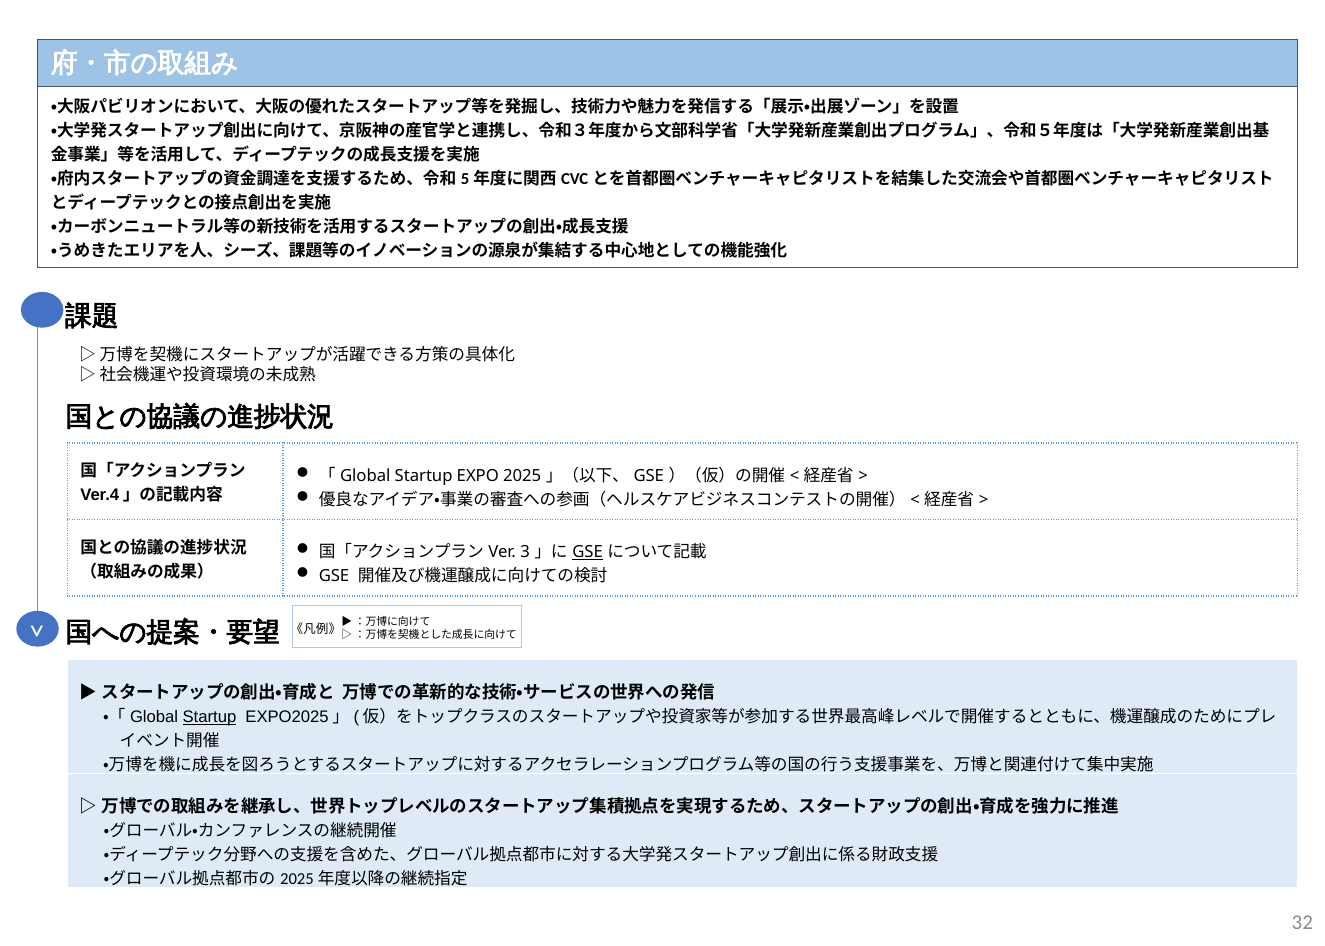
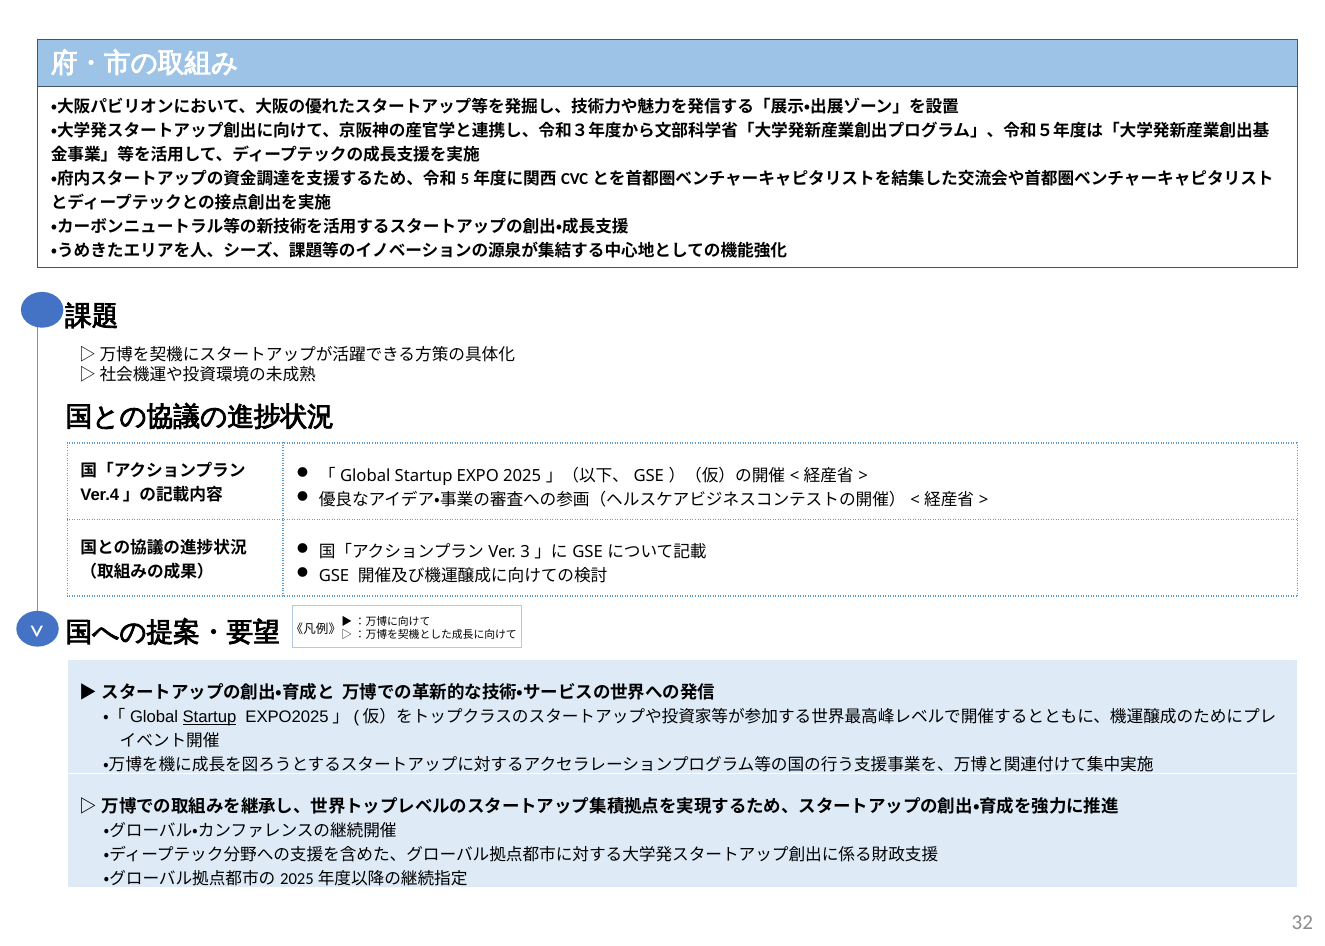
GSE at (588, 552) underline: present -> none
